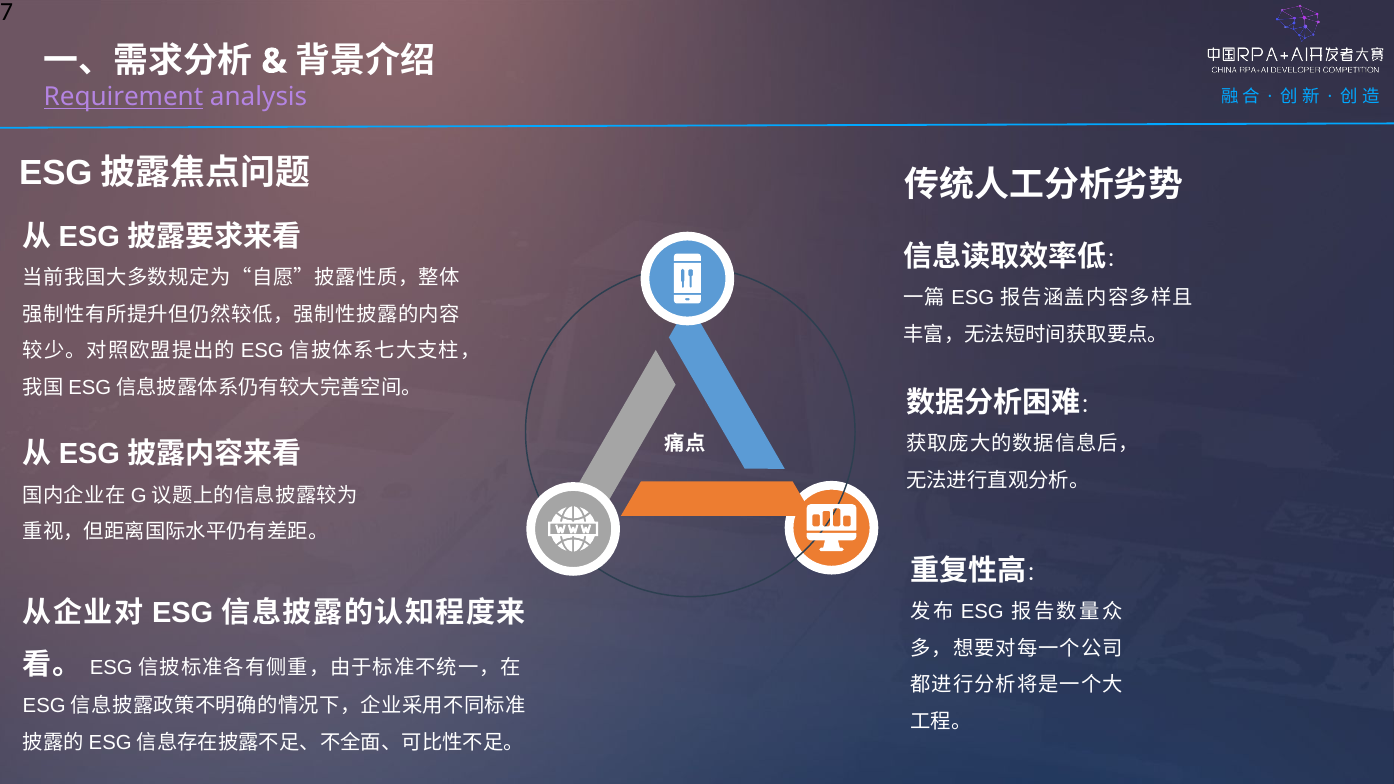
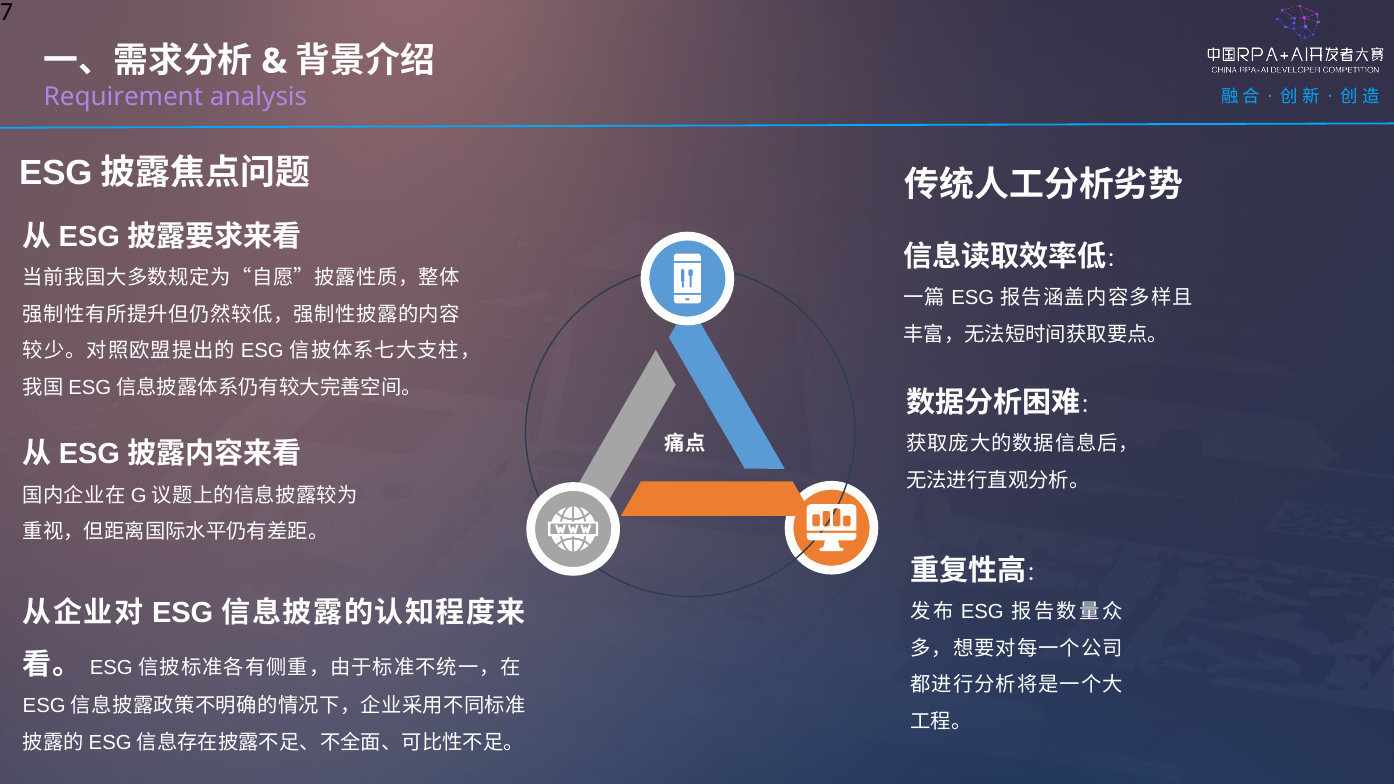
Requirement underline: present -> none
